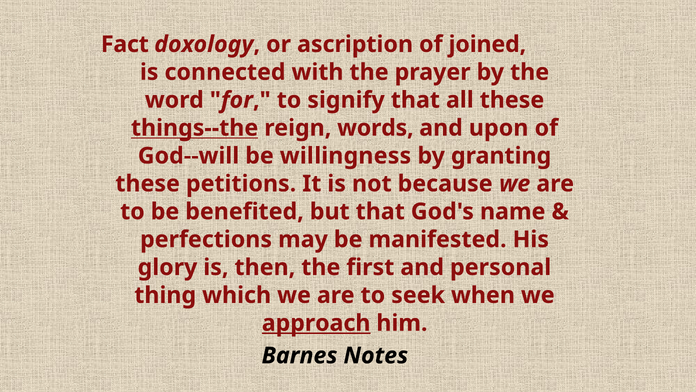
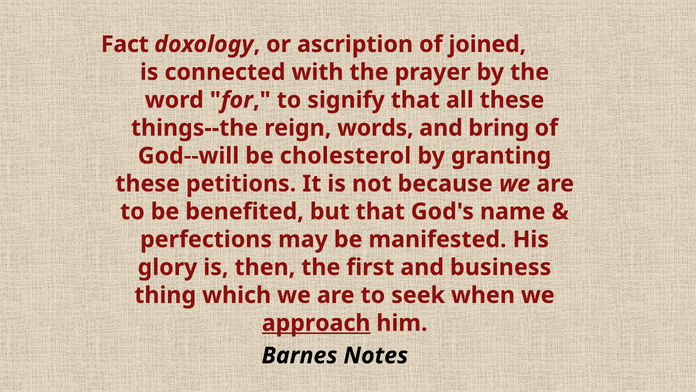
things--the underline: present -> none
upon: upon -> bring
willingness: willingness -> cholesterol
personal: personal -> business
